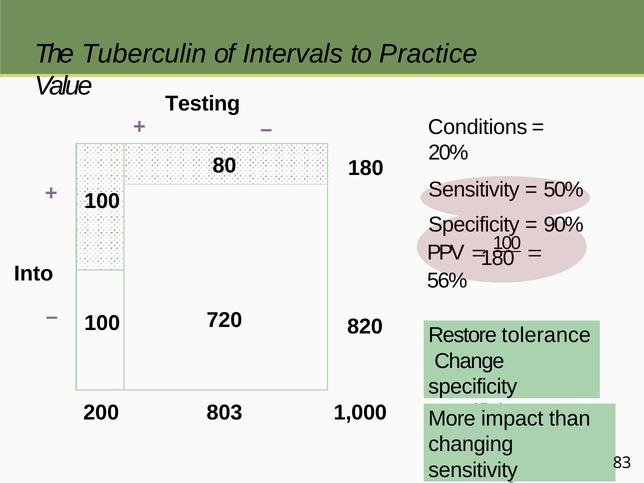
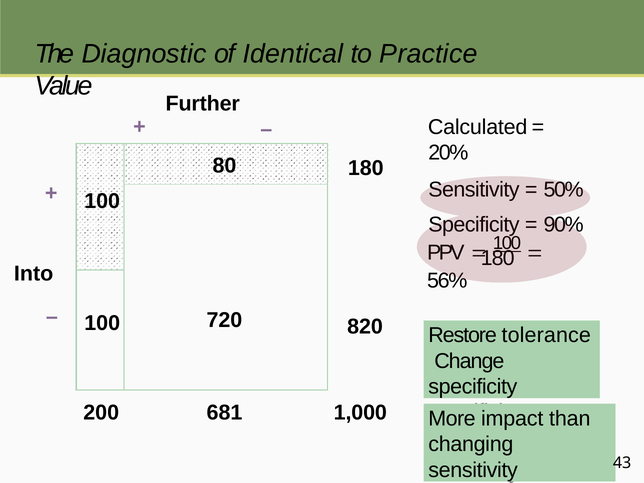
Tuberculin: Tuberculin -> Diagnostic
Intervals: Intervals -> Identical
Testing: Testing -> Further
Conditions: Conditions -> Calculated
803: 803 -> 681
83: 83 -> 43
